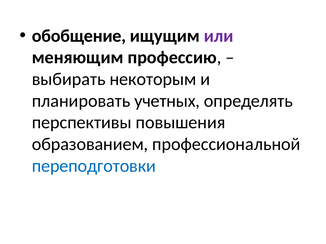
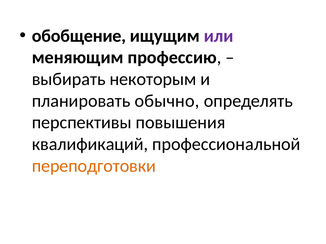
учетных: учетных -> обычно
образованием: образованием -> квалификаций
переподготовки colour: blue -> orange
